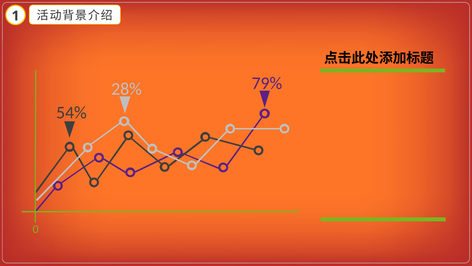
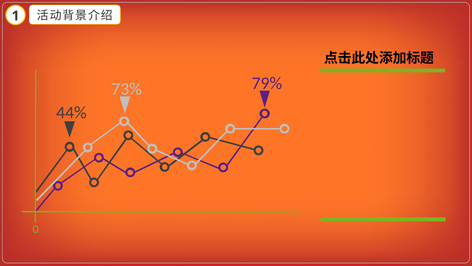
28%: 28% -> 73%
54%: 54% -> 44%
